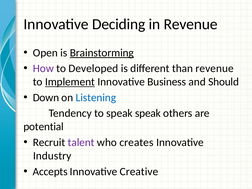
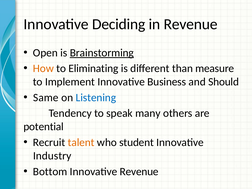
How colour: purple -> orange
Developed: Developed -> Eliminating
than revenue: revenue -> measure
Implement underline: present -> none
Down: Down -> Same
speak speak: speak -> many
talent colour: purple -> orange
creates: creates -> student
Accepts: Accepts -> Bottom
Innovative Creative: Creative -> Revenue
